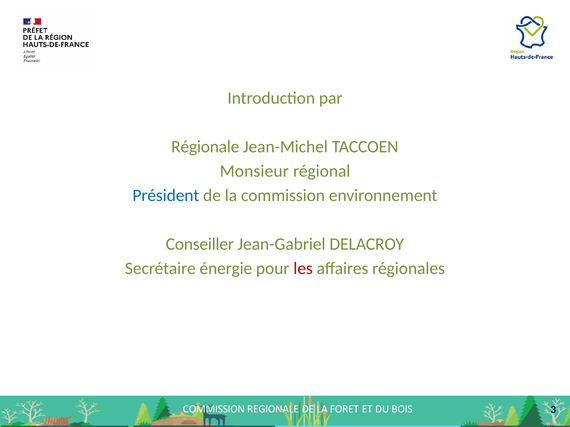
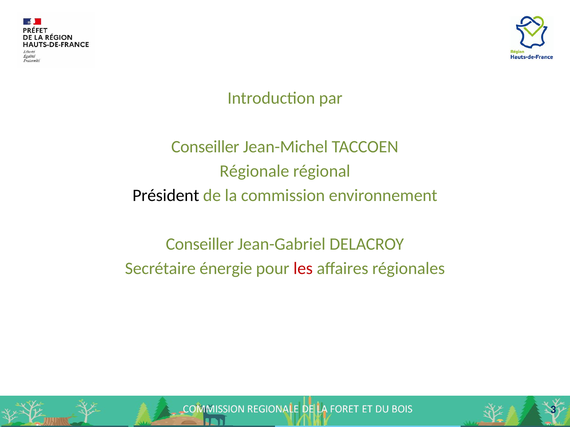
Régionale at (205, 147): Régionale -> Conseiller
Monsieur: Monsieur -> Régionale
Président colour: blue -> black
